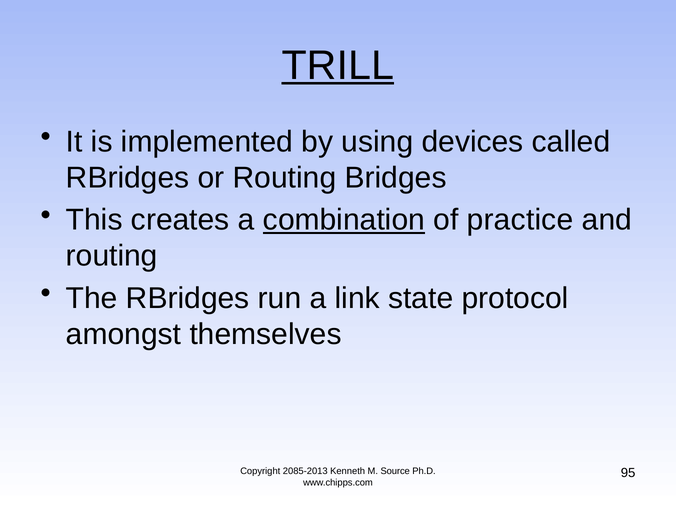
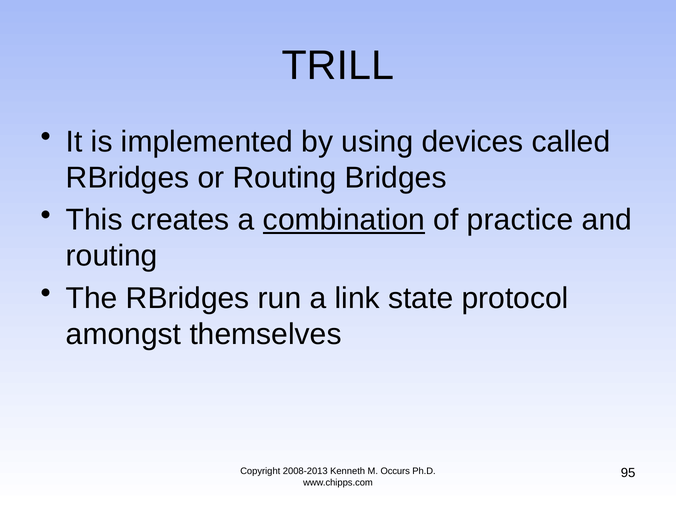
TRILL underline: present -> none
2085-2013: 2085-2013 -> 2008-2013
Source: Source -> Occurs
